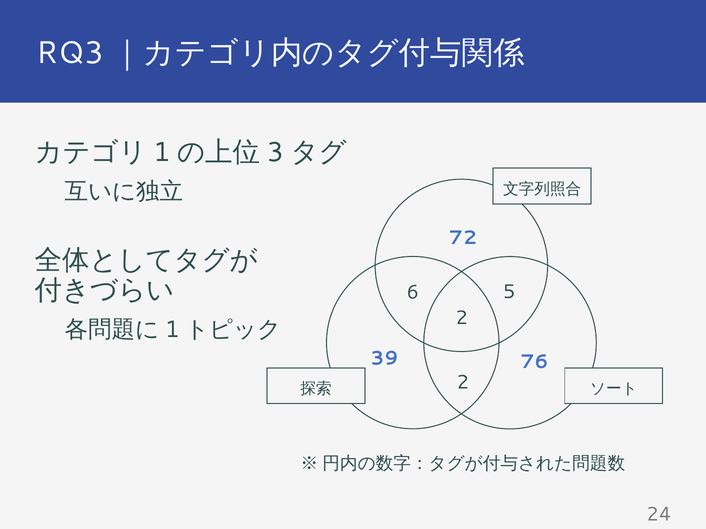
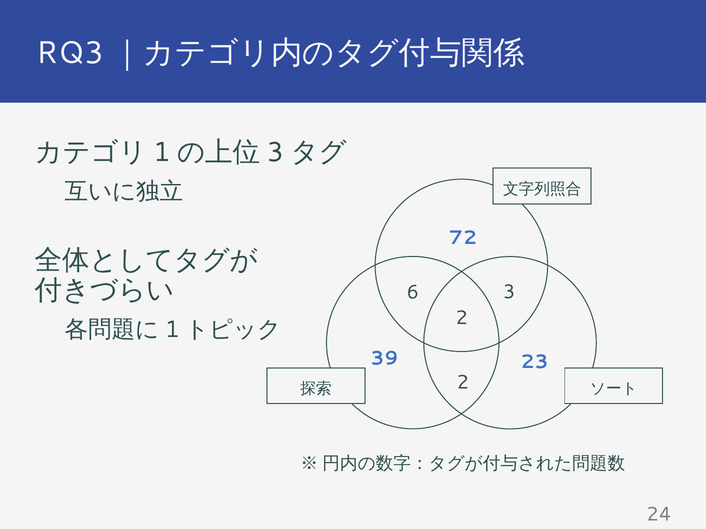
5: 5 -> 3
76: 76 -> 23
